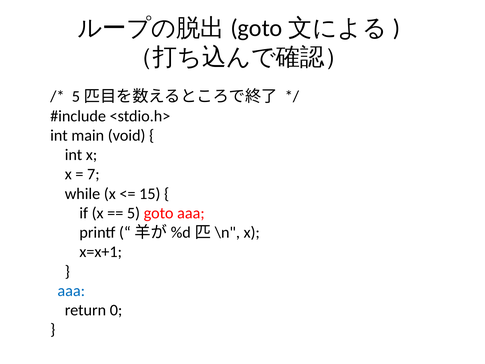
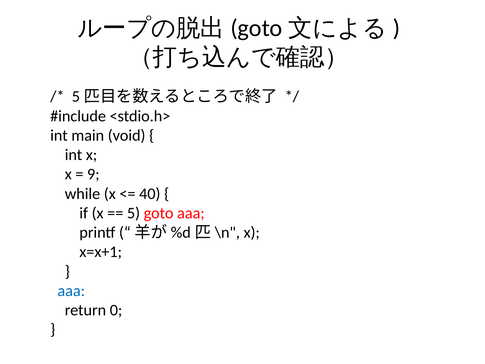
7: 7 -> 9
15: 15 -> 40
